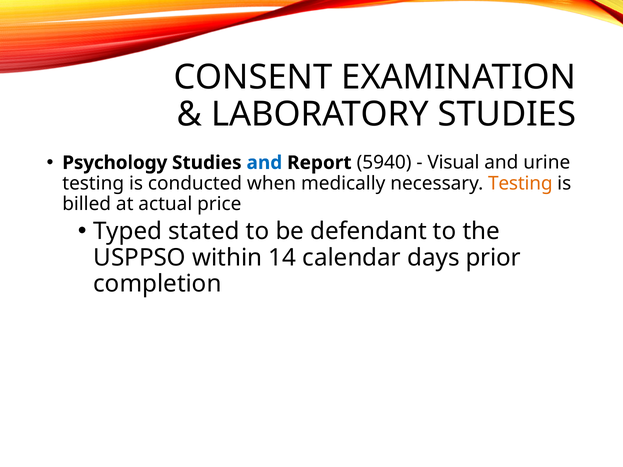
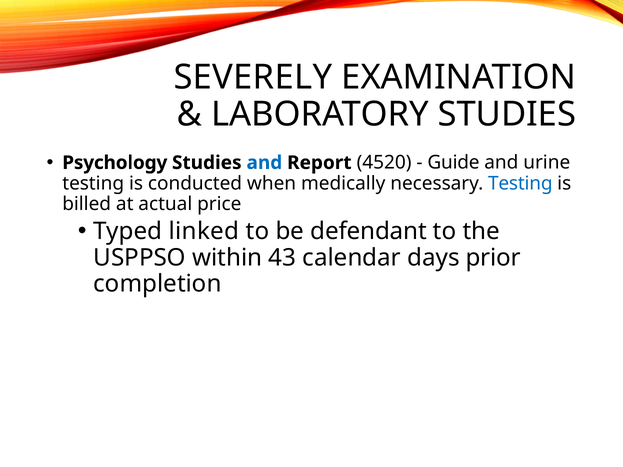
CONSENT: CONSENT -> SEVERELY
5940: 5940 -> 4520
Visual: Visual -> Guide
Testing at (520, 183) colour: orange -> blue
stated: stated -> linked
14: 14 -> 43
